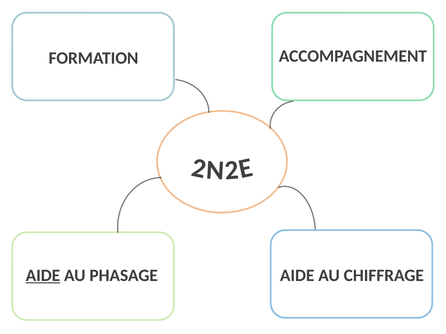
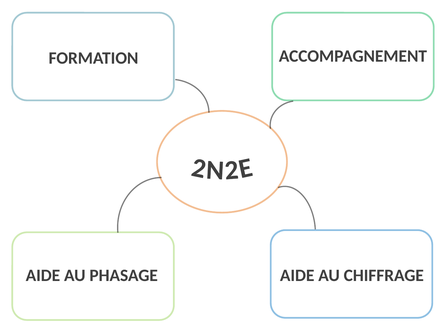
AIDE at (43, 276) underline: present -> none
